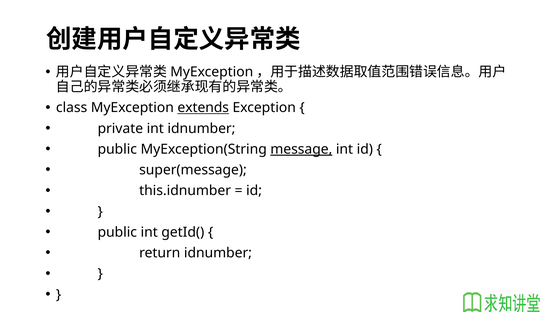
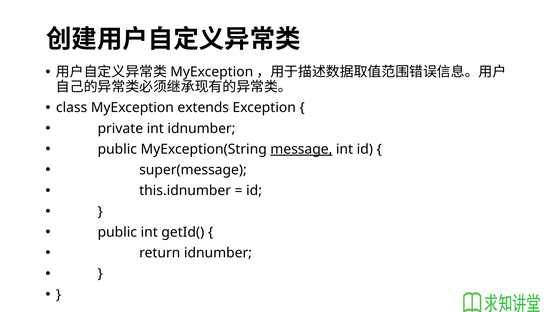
extends underline: present -> none
